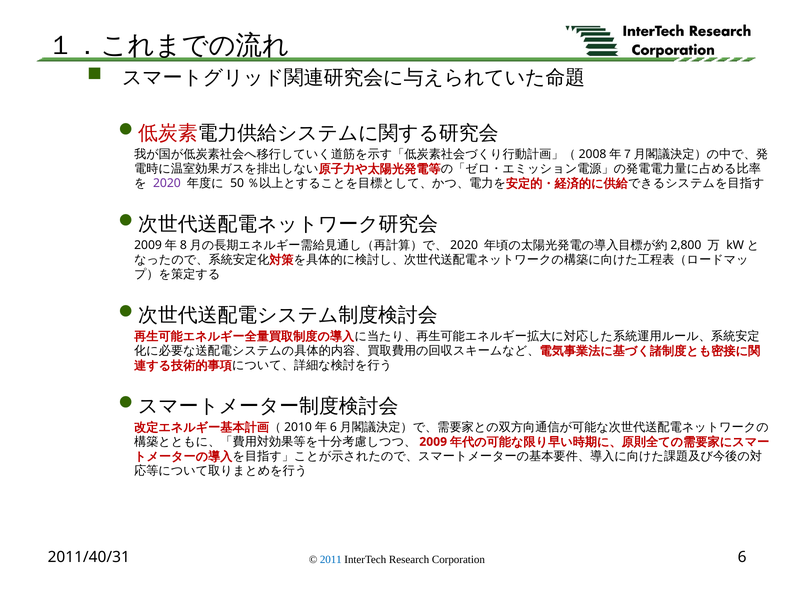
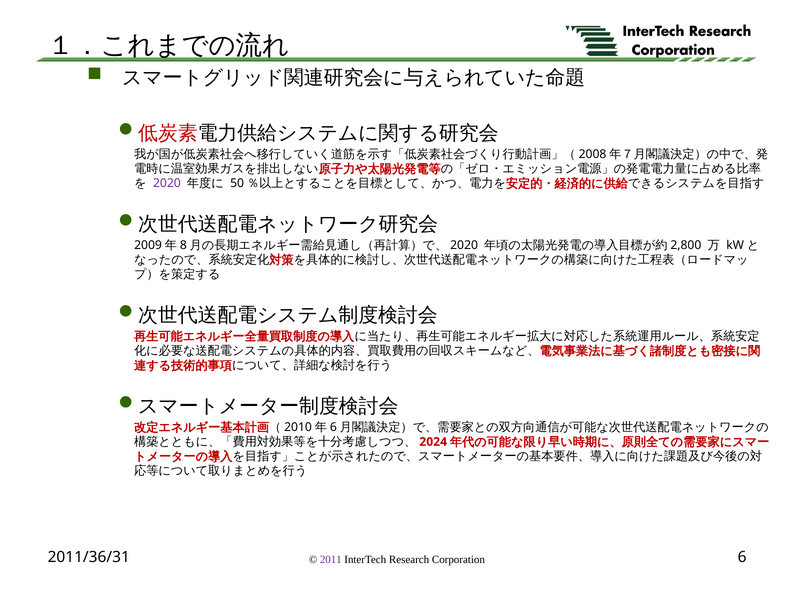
2009: 2009 -> 2024
2011/40/31: 2011/40/31 -> 2011/36/31
2011 colour: blue -> purple
